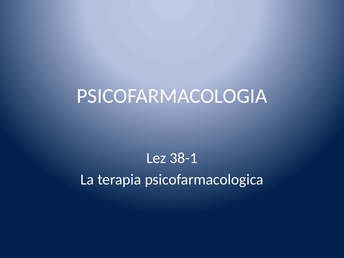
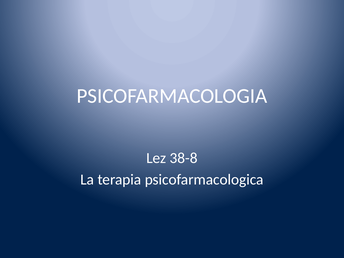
38-1: 38-1 -> 38-8
